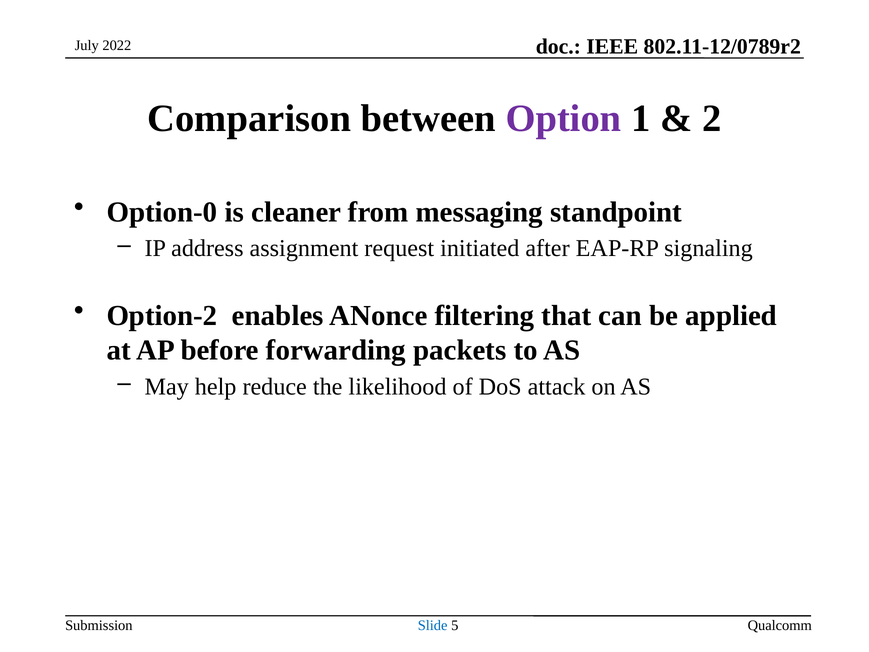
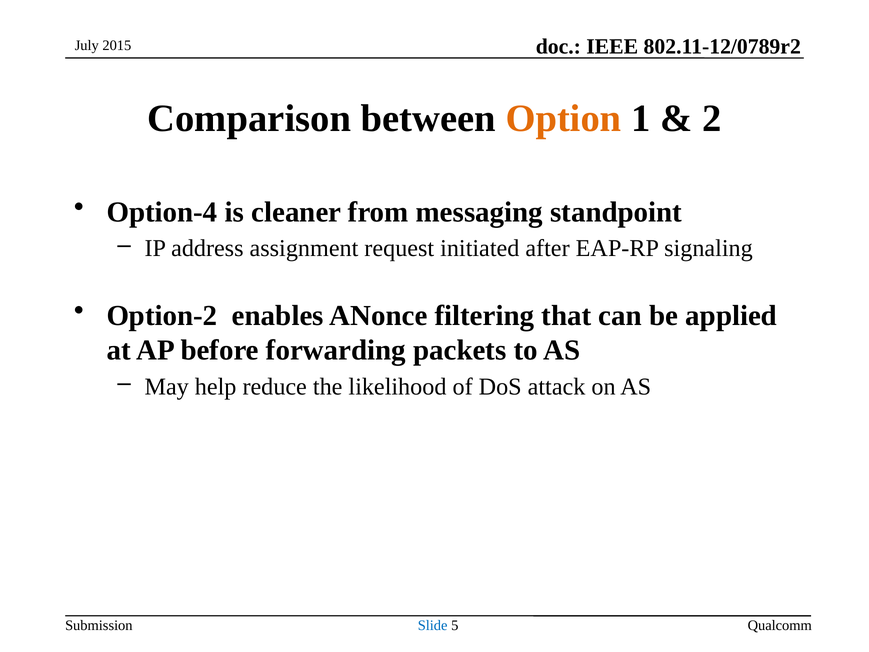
2022: 2022 -> 2015
Option colour: purple -> orange
Option-0: Option-0 -> Option-4
